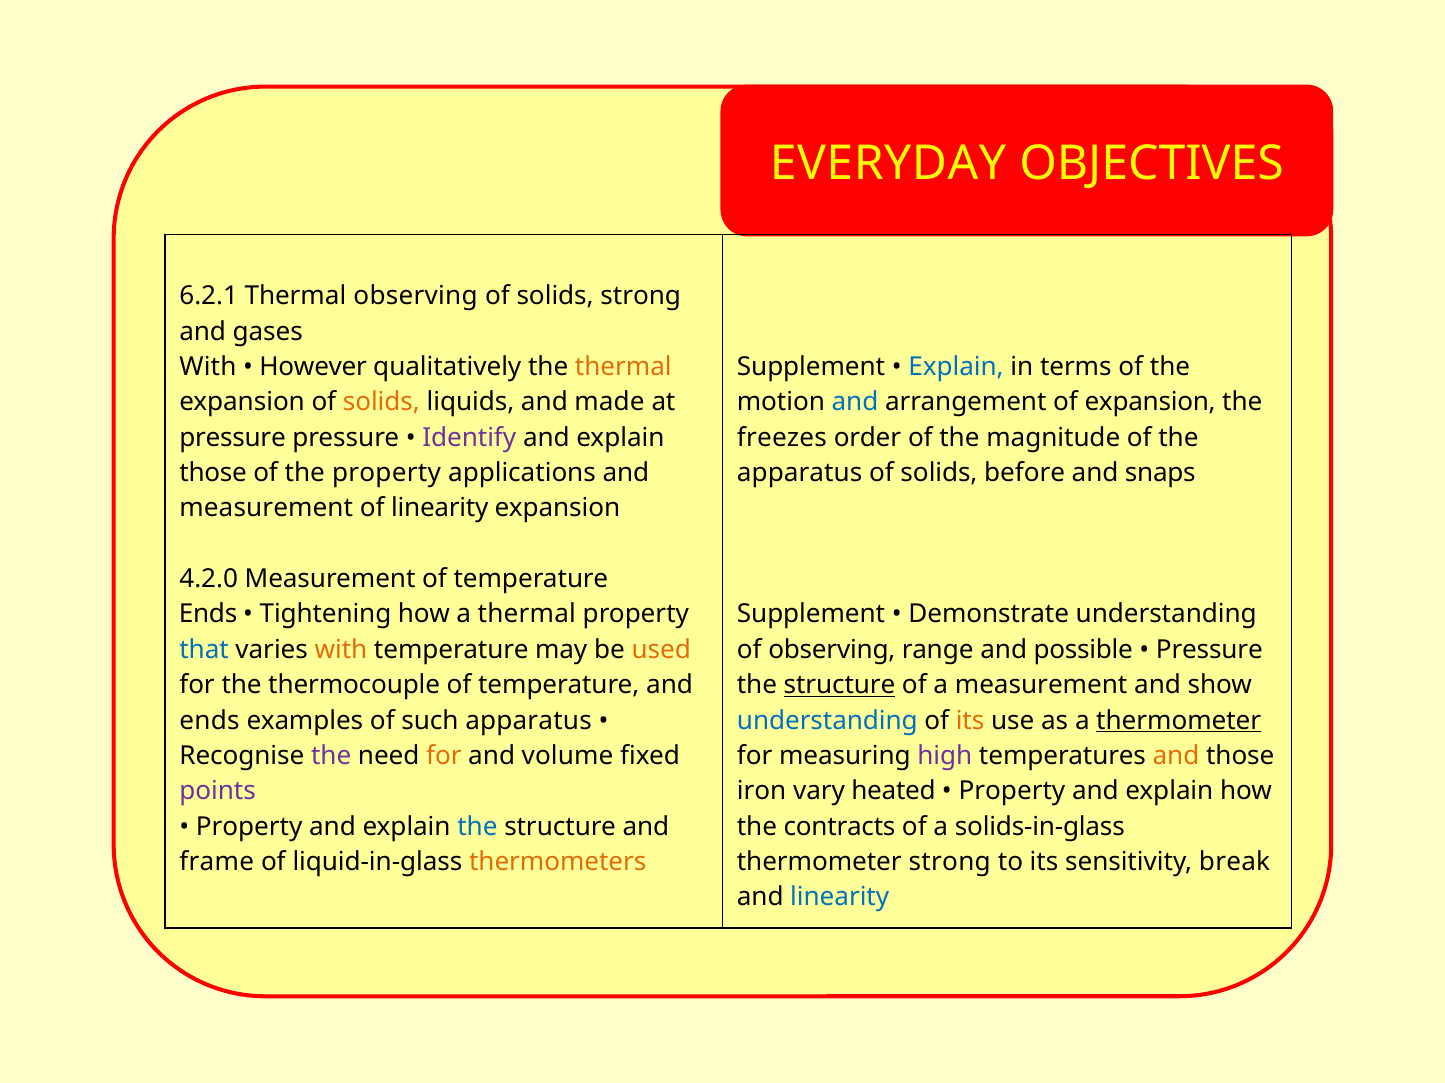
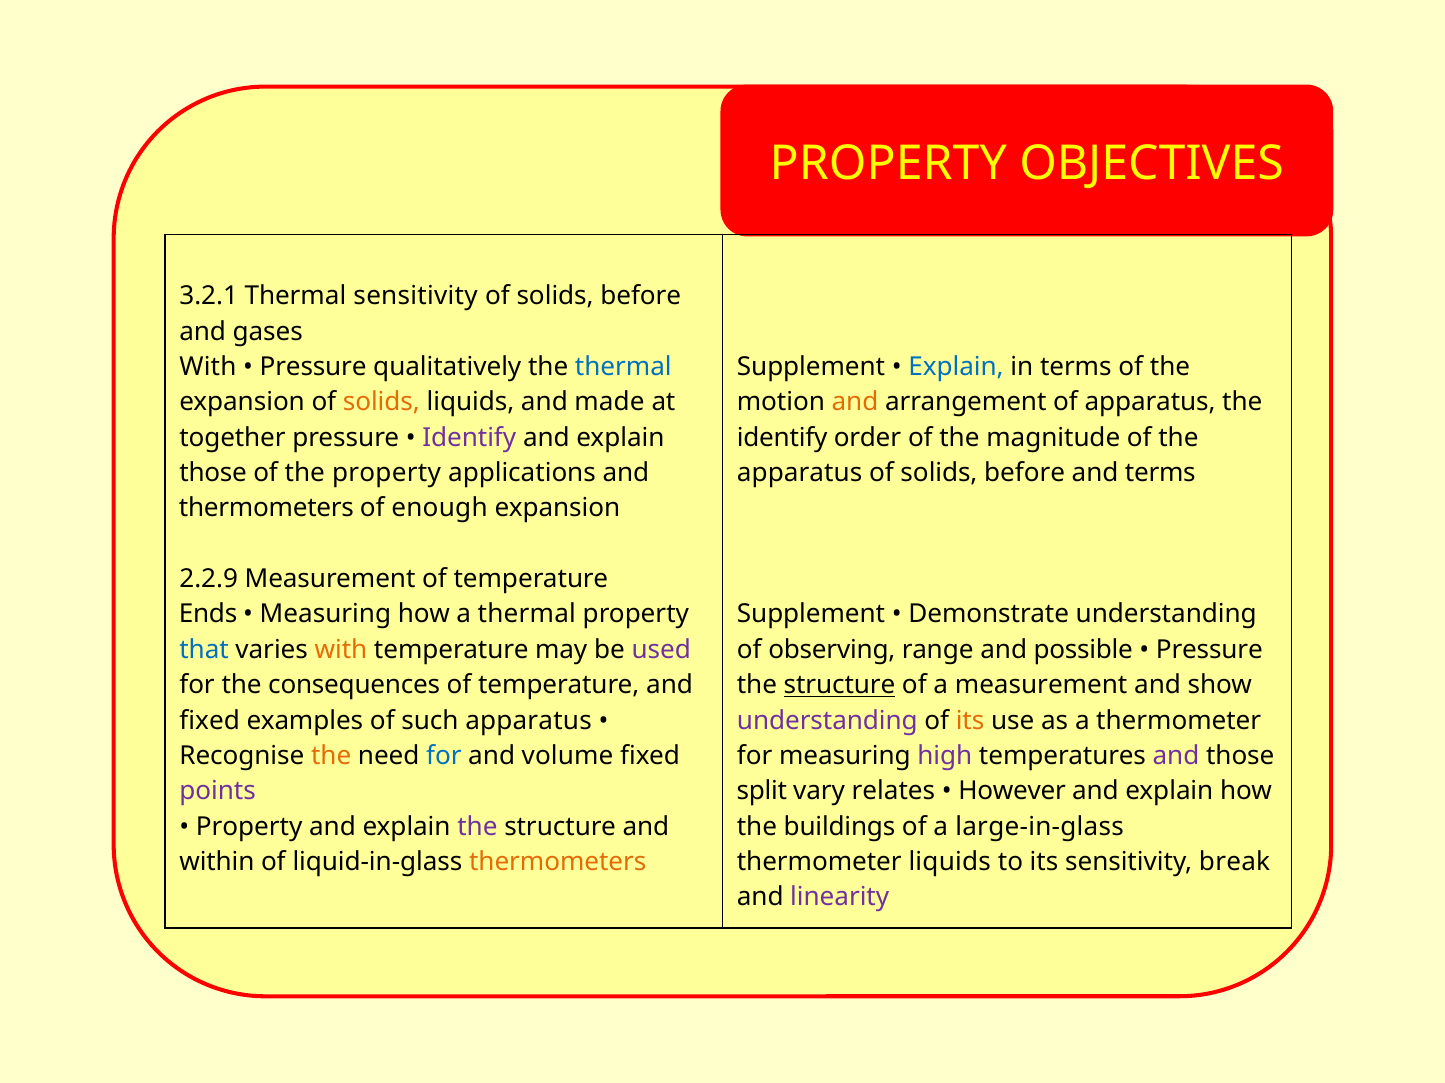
EVERYDAY at (888, 164): EVERYDAY -> PROPERTY
6.2.1: 6.2.1 -> 3.2.1
Thermal observing: observing -> sensitivity
strong at (641, 296): strong -> before
However at (313, 367): However -> Pressure
thermal at (623, 367) colour: orange -> blue
and at (855, 402) colour: blue -> orange
of expansion: expansion -> apparatus
pressure at (233, 438): pressure -> together
freezes at (782, 438): freezes -> identify
and snaps: snaps -> terms
measurement at (266, 509): measurement -> thermometers
of linearity: linearity -> enough
4.2.0: 4.2.0 -> 2.2.9
Tightening at (325, 615): Tightening -> Measuring
used colour: orange -> purple
thermocouple: thermocouple -> consequences
ends at (209, 721): ends -> fixed
understanding at (827, 721) colour: blue -> purple
thermometer at (1179, 721) underline: present -> none
the at (331, 756) colour: purple -> orange
for at (444, 756) colour: orange -> blue
and at (1176, 756) colour: orange -> purple
iron: iron -> split
heated: heated -> relates
Property at (1012, 792): Property -> However
the at (477, 827) colour: blue -> purple
contracts: contracts -> buildings
solids-in-glass: solids-in-glass -> large-in-glass
frame: frame -> within
thermometer strong: strong -> liquids
linearity at (840, 898) colour: blue -> purple
